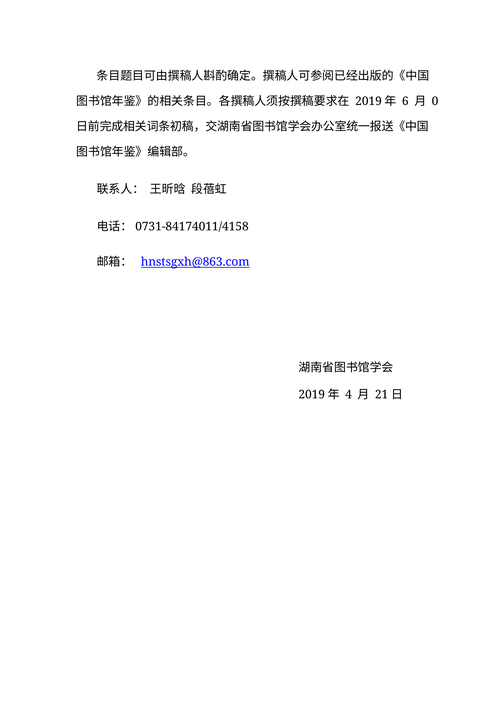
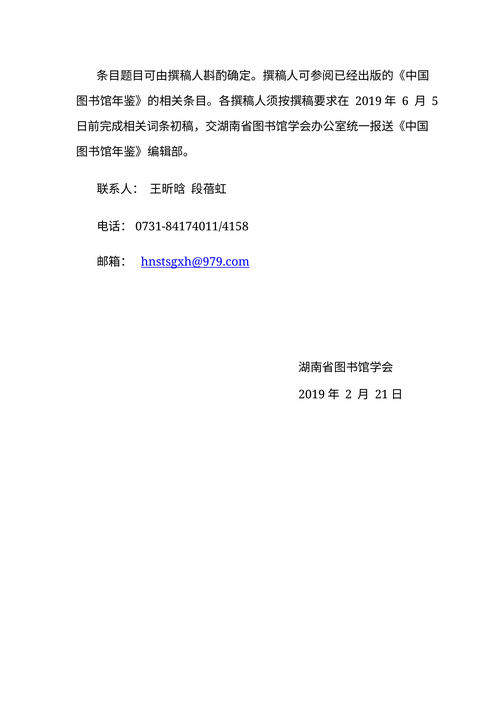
0: 0 -> 5
hnstsgxh@863.com: hnstsgxh@863.com -> hnstsgxh@979.com
4: 4 -> 2
